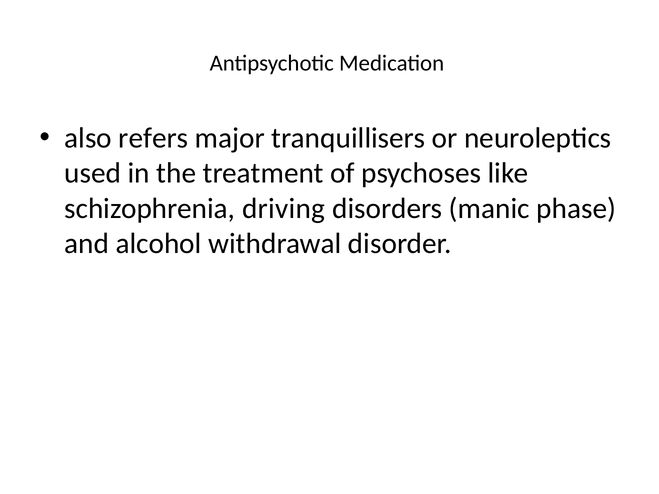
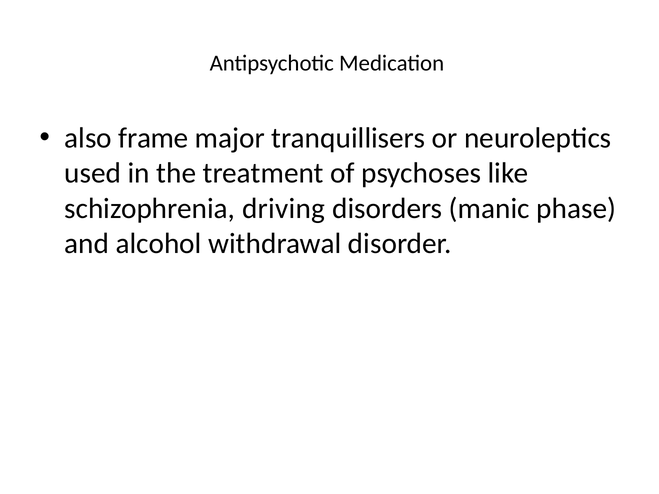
refers: refers -> frame
